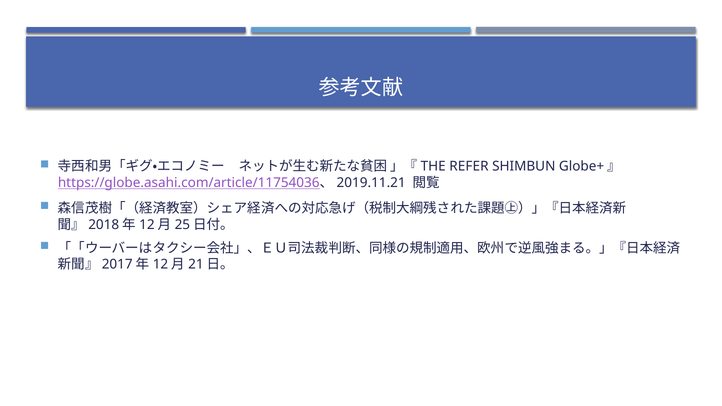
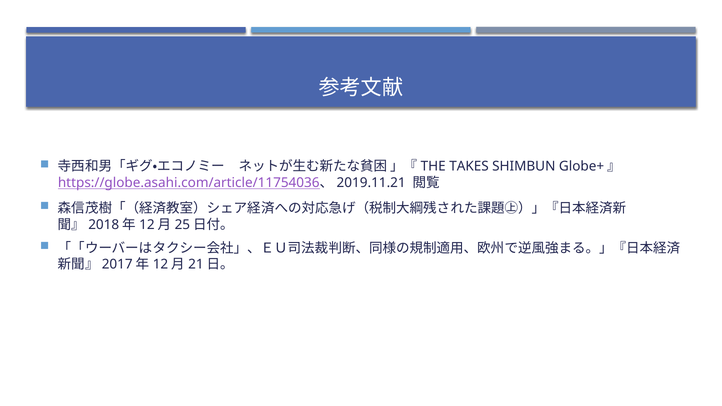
REFER: REFER -> TAKES
